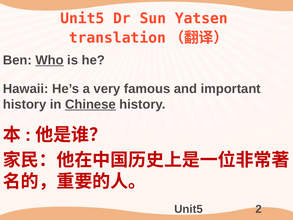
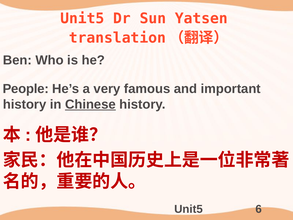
Who underline: present -> none
Hawaii: Hawaii -> People
2: 2 -> 6
